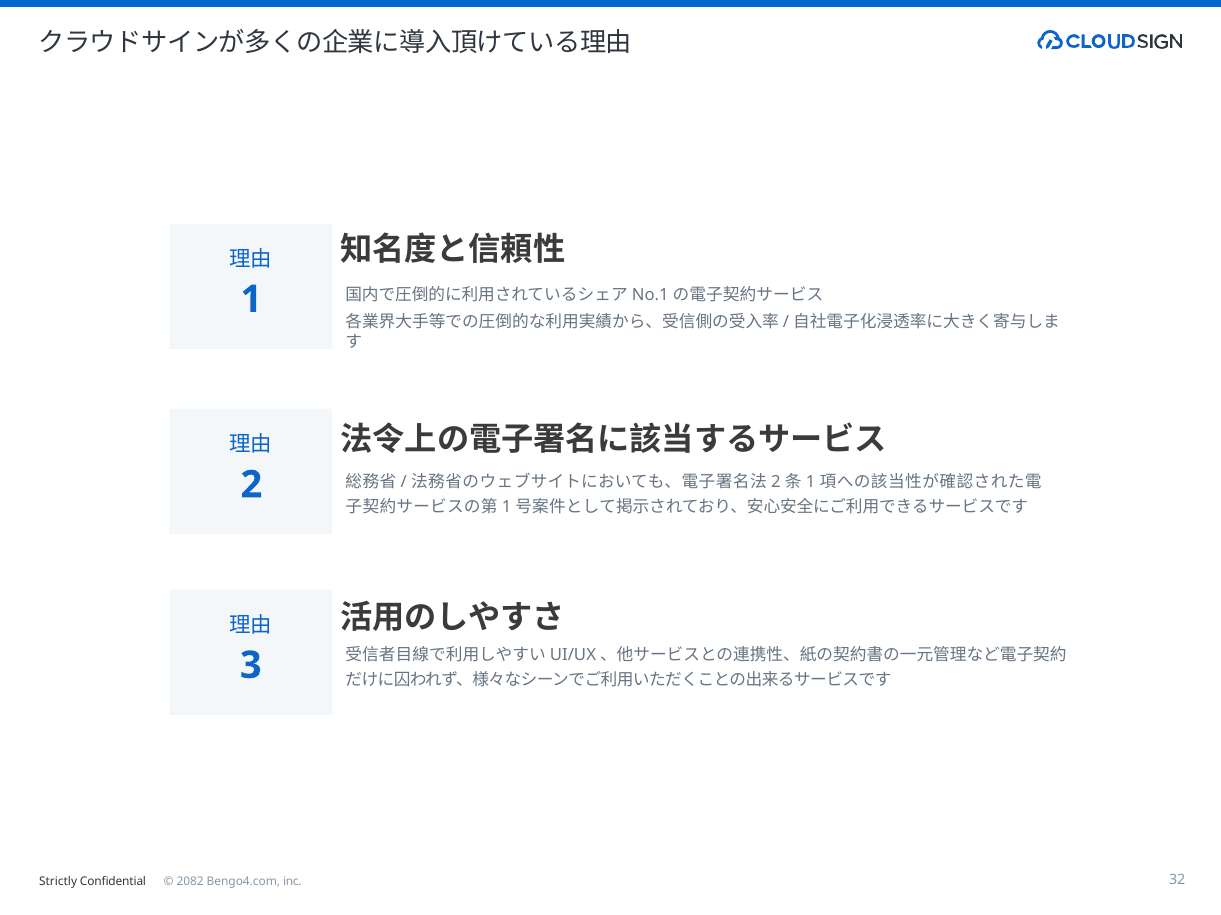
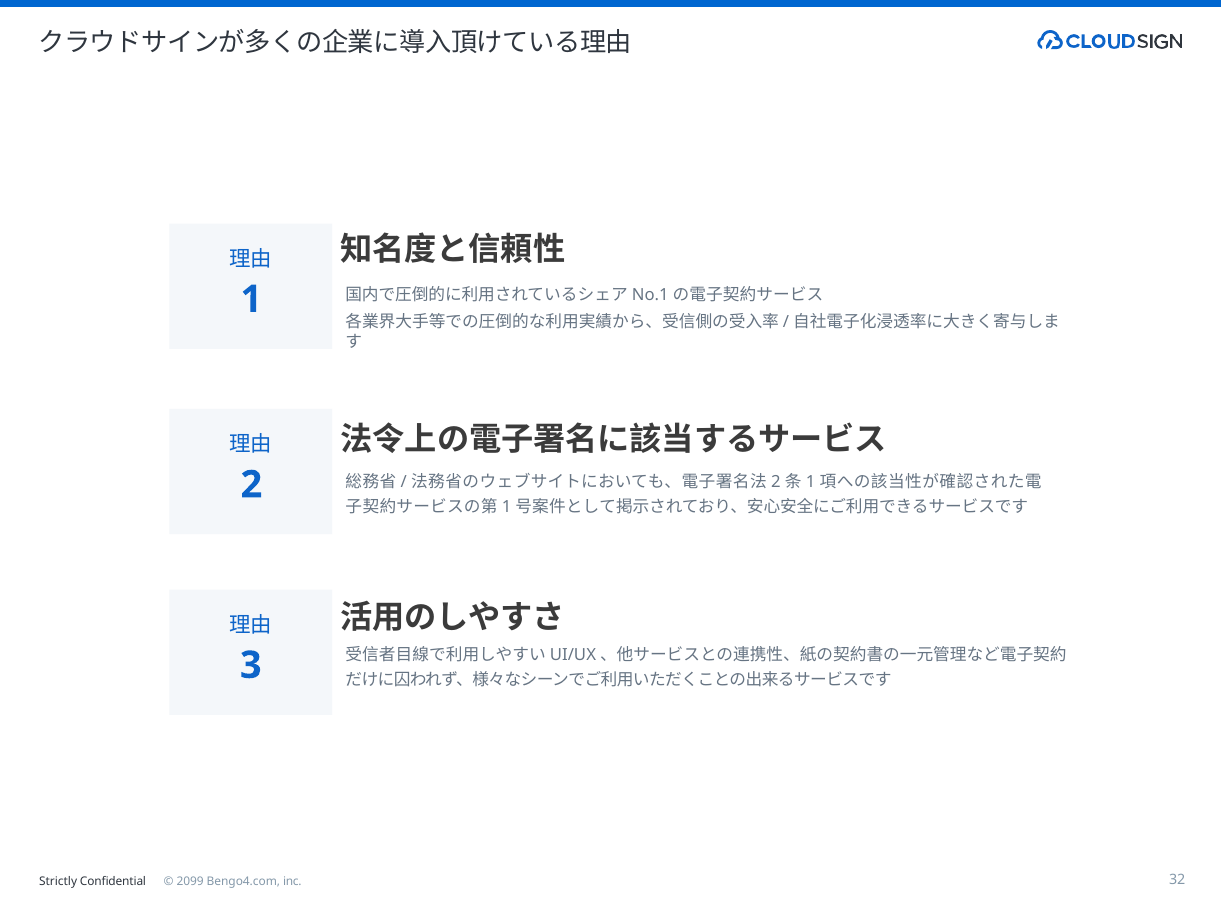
2082: 2082 -> 2099
